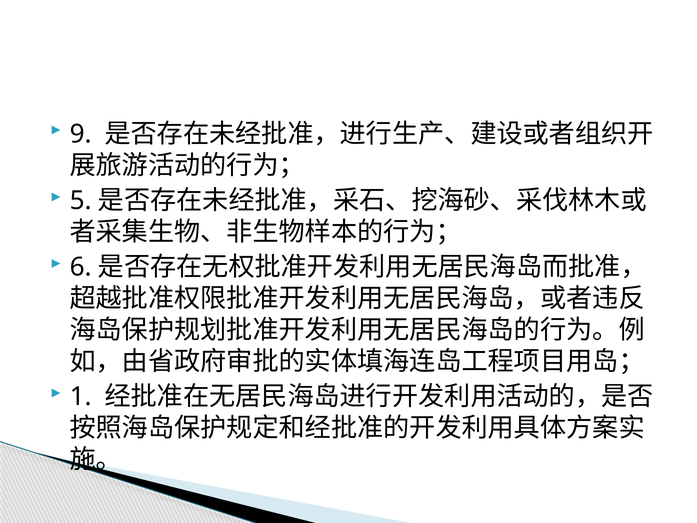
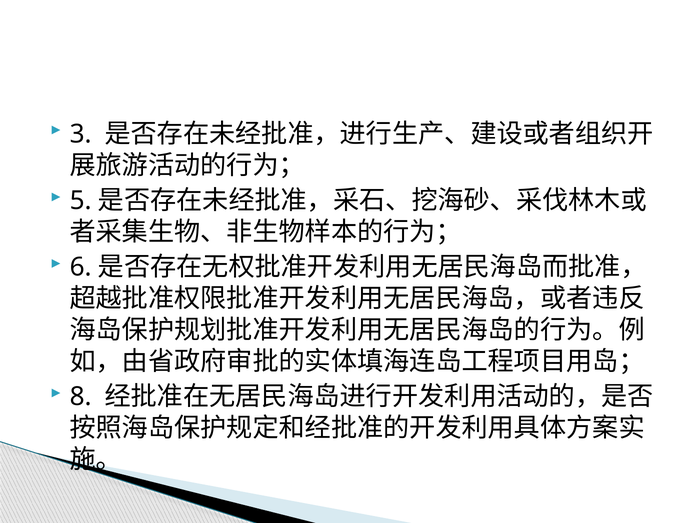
9: 9 -> 3
1: 1 -> 8
